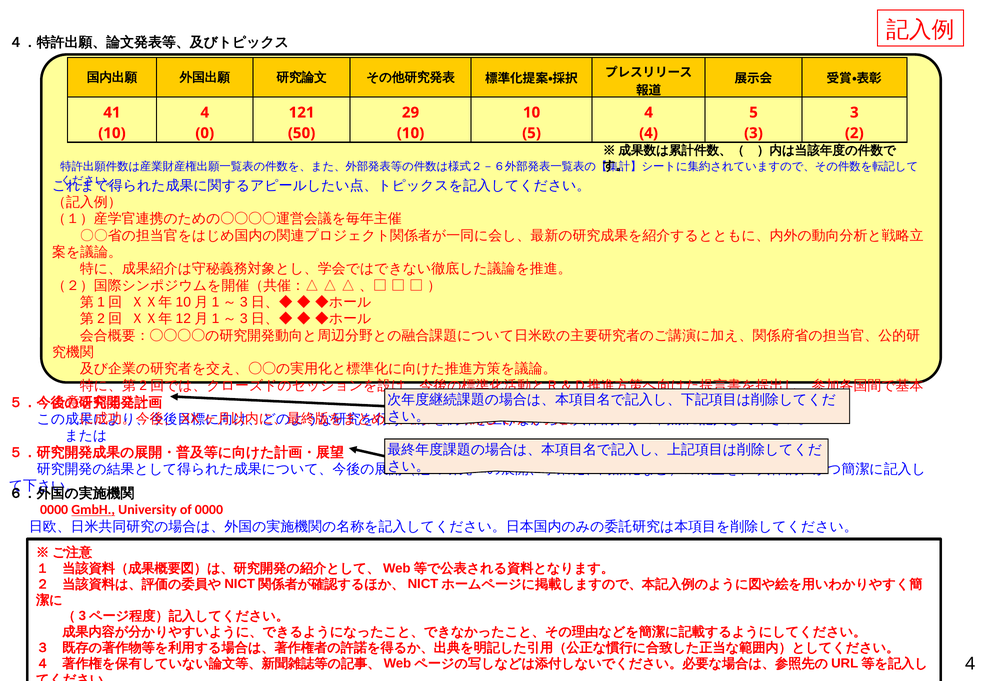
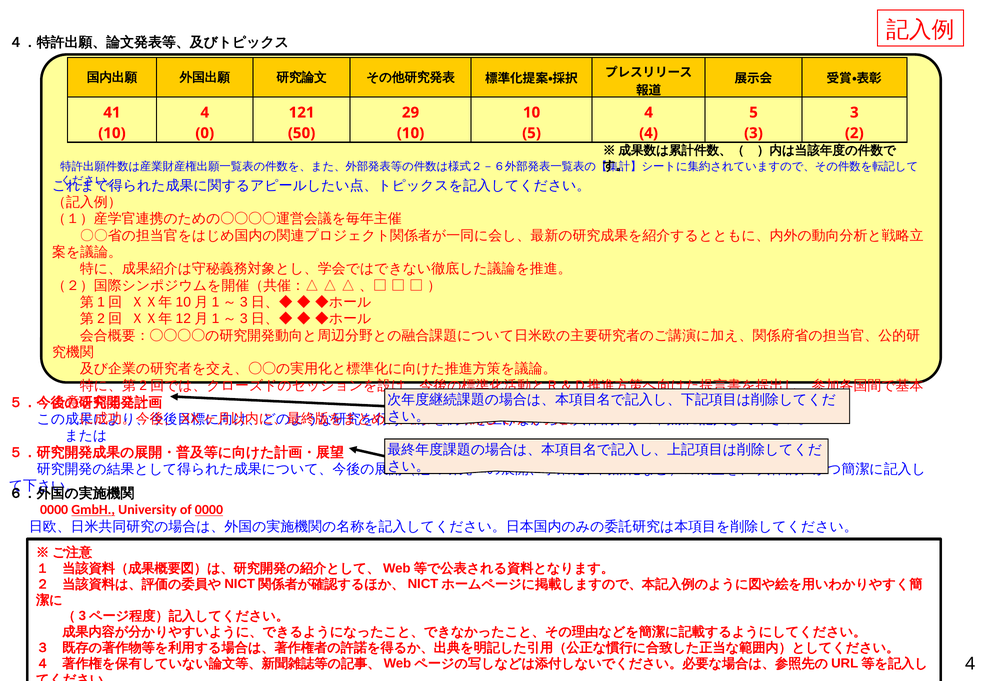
0000 at (209, 510) underline: none -> present
